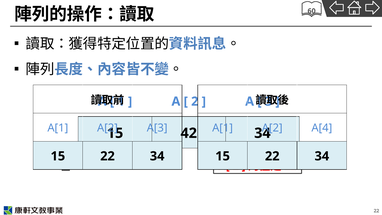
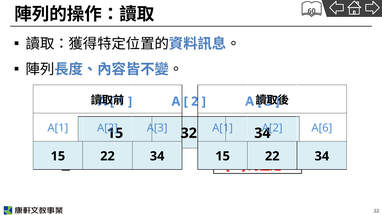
A[4: A[4 -> A[6
42: 42 -> 32
